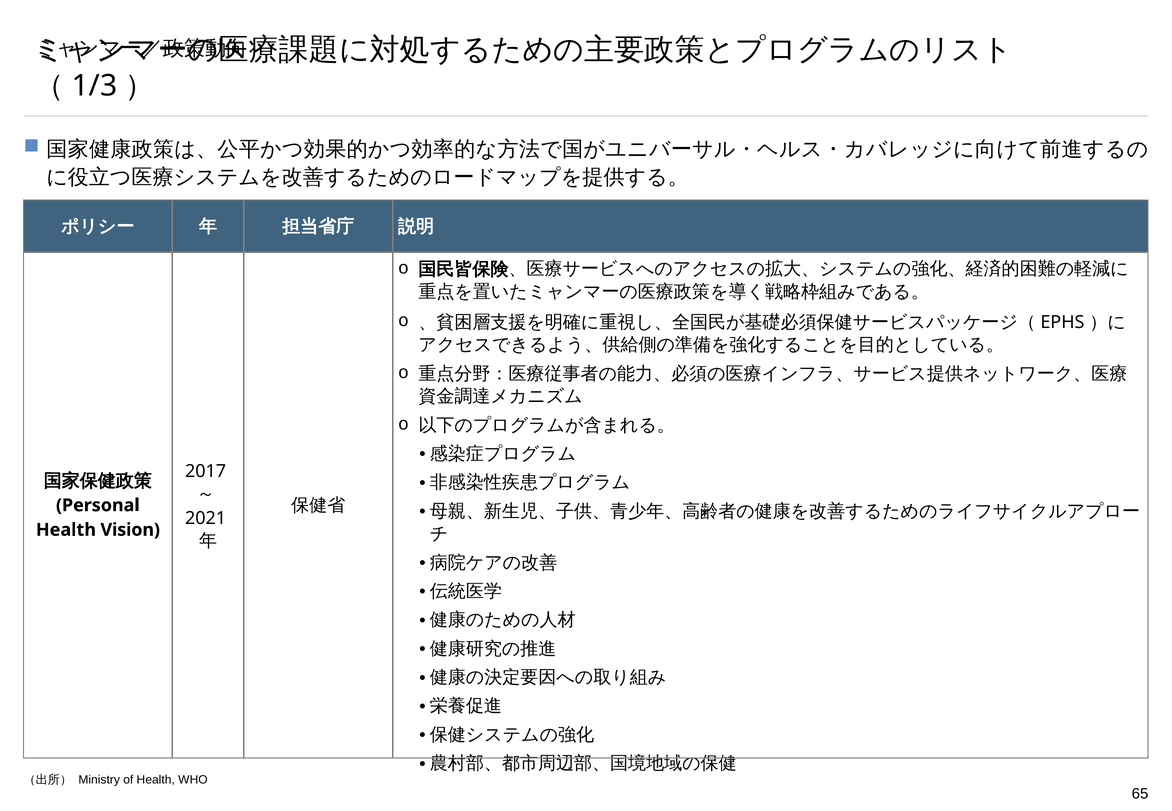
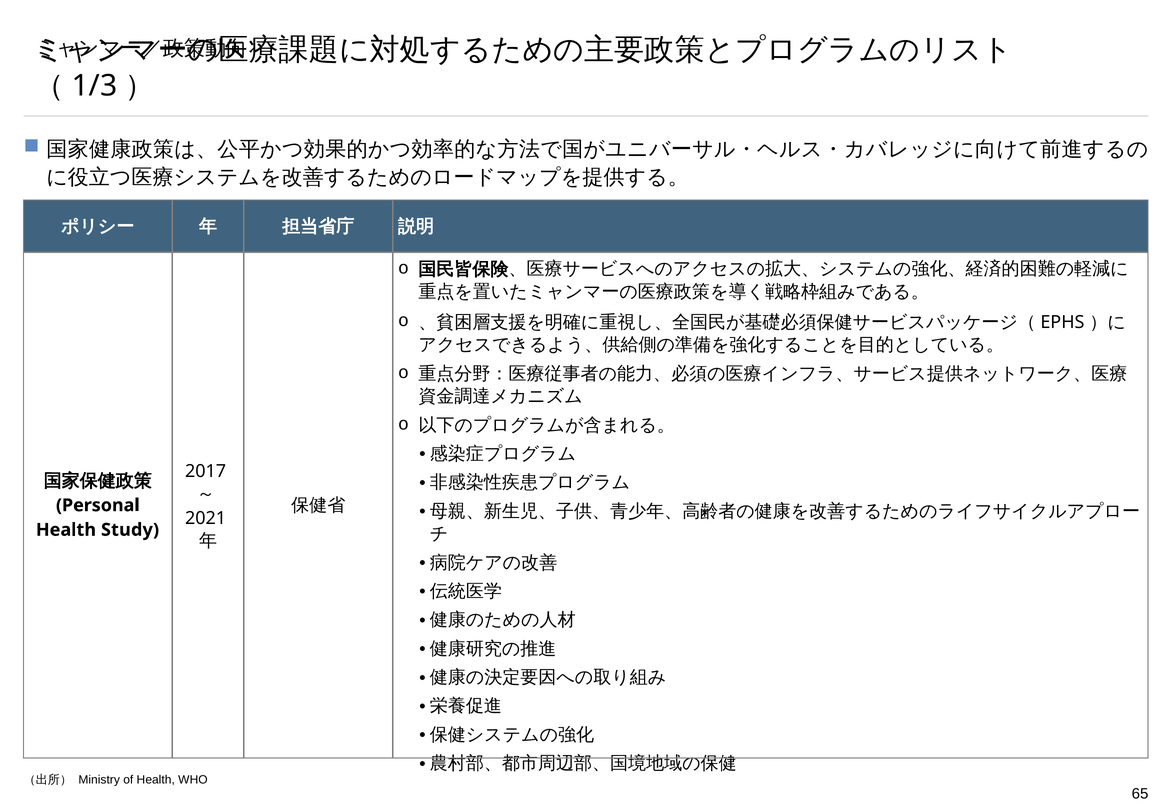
Vision: Vision -> Study
